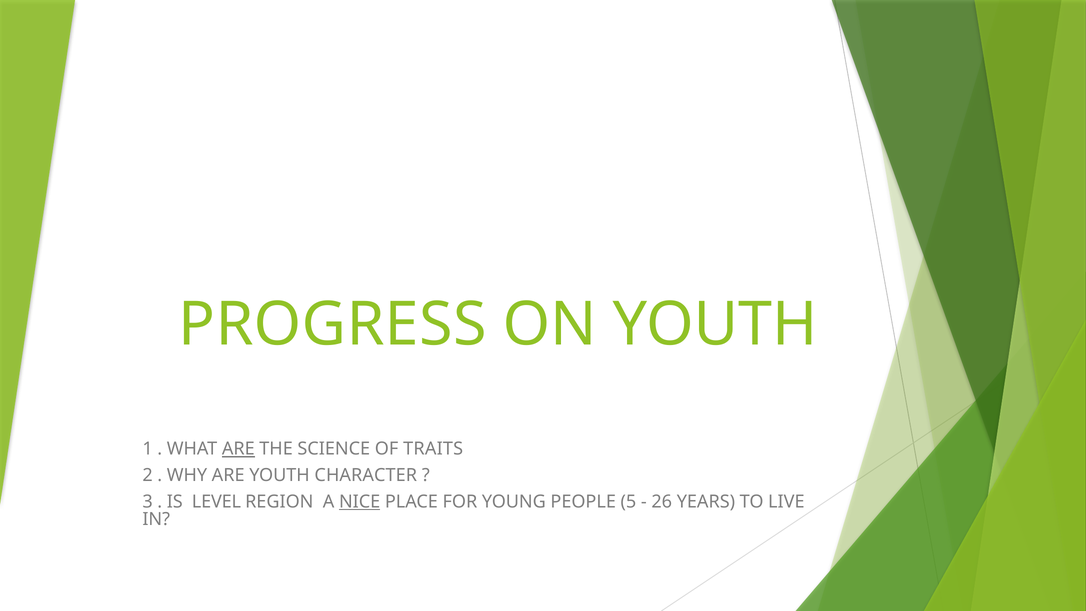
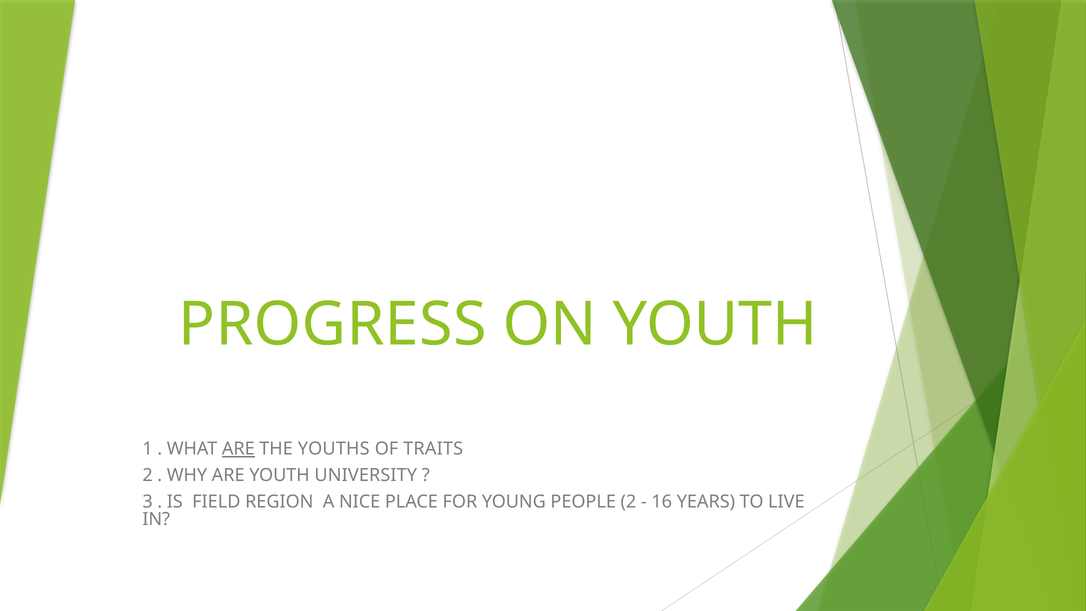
SCIENCE: SCIENCE -> YOUTHS
CHARACTER: CHARACTER -> UNIVERSITY
LEVEL: LEVEL -> FIELD
NICE underline: present -> none
PEOPLE 5: 5 -> 2
26: 26 -> 16
